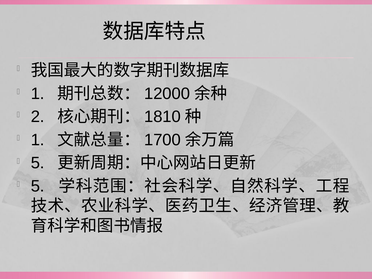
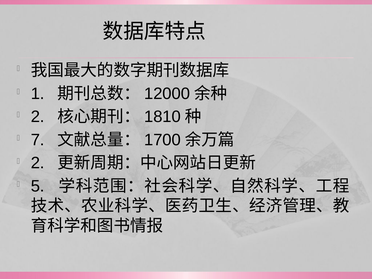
1 at (38, 140): 1 -> 7
5 at (38, 163): 5 -> 2
